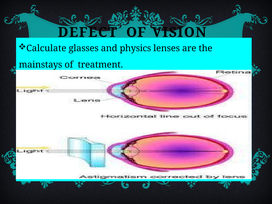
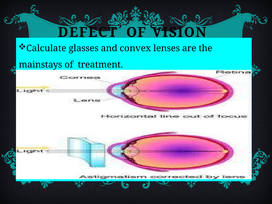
physics: physics -> convex
